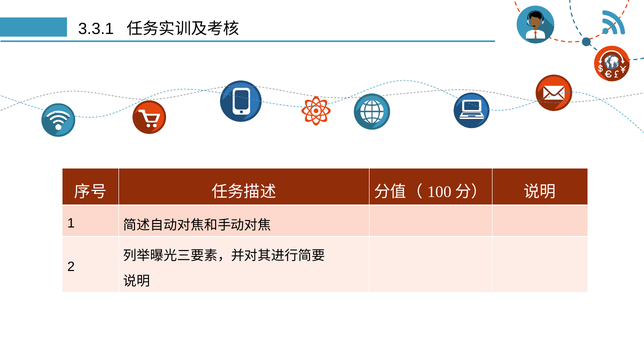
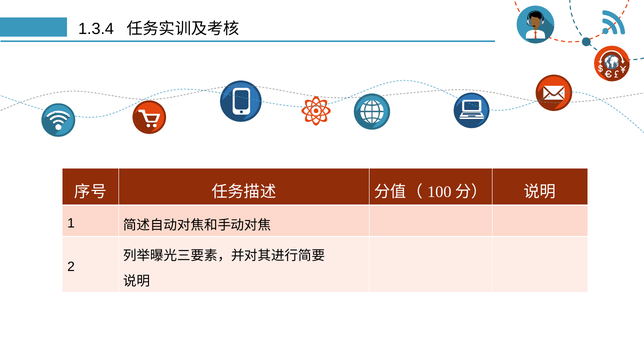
3.3.1: 3.3.1 -> 1.3.4
